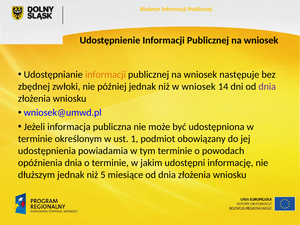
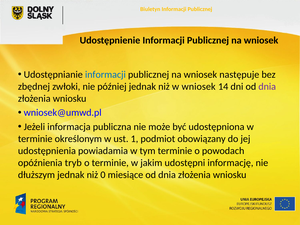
informacji at (105, 75) colour: orange -> blue
opóźnienia dnia: dnia -> tryb
5: 5 -> 0
